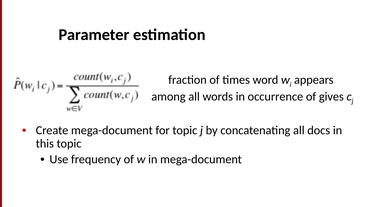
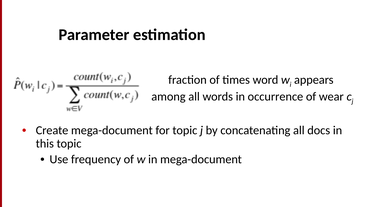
gives: gives -> wear
